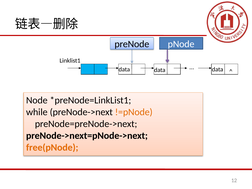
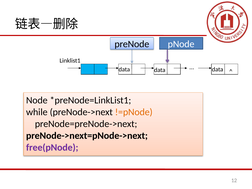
free(pNode colour: orange -> purple
